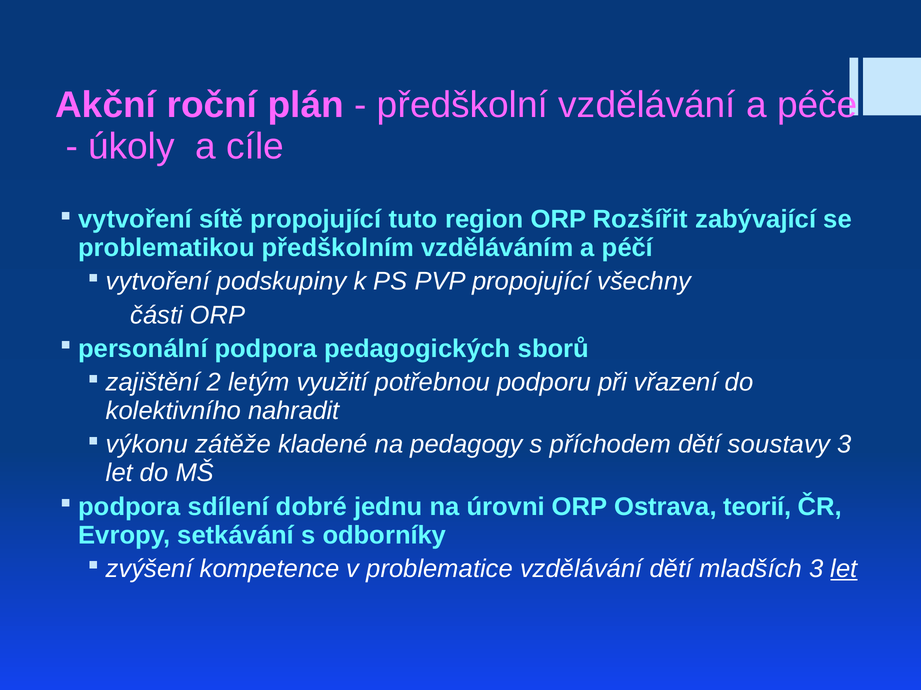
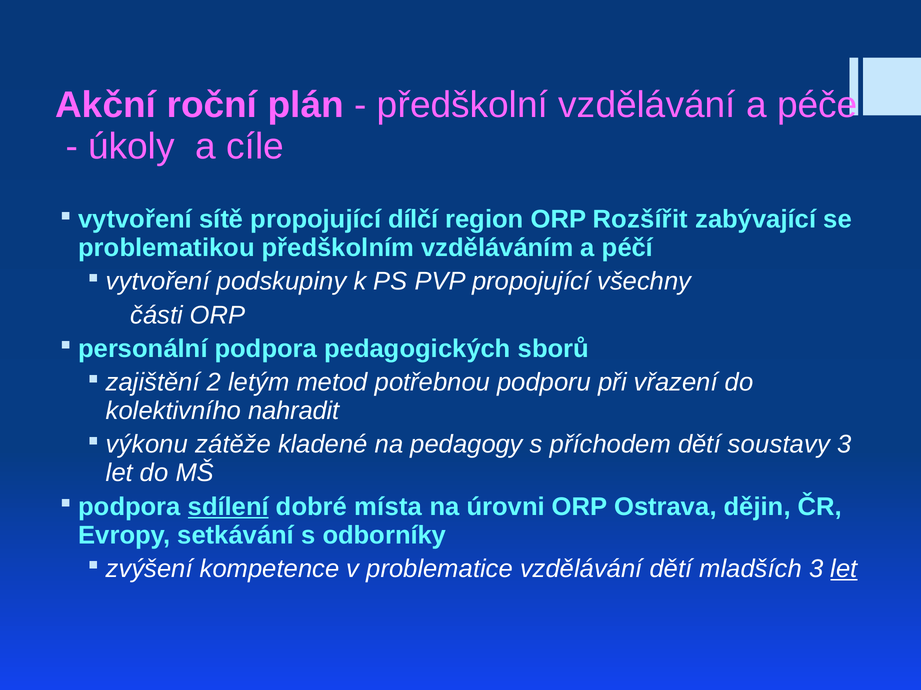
tuto: tuto -> dílčí
využití: využití -> metod
sdílení underline: none -> present
jednu: jednu -> místa
teorií: teorií -> dějin
